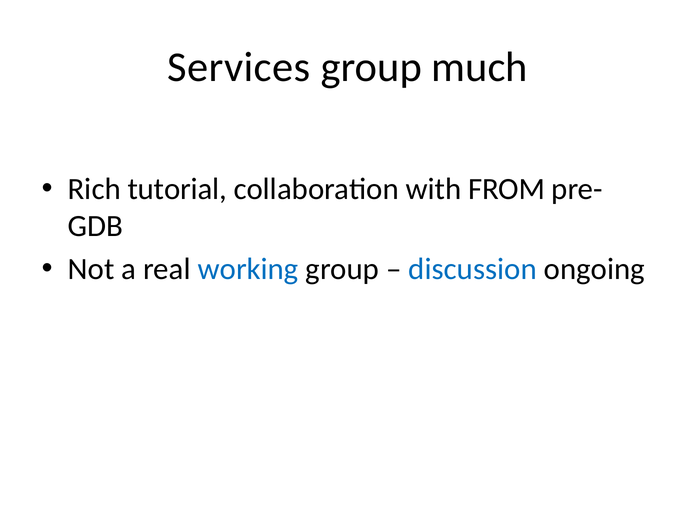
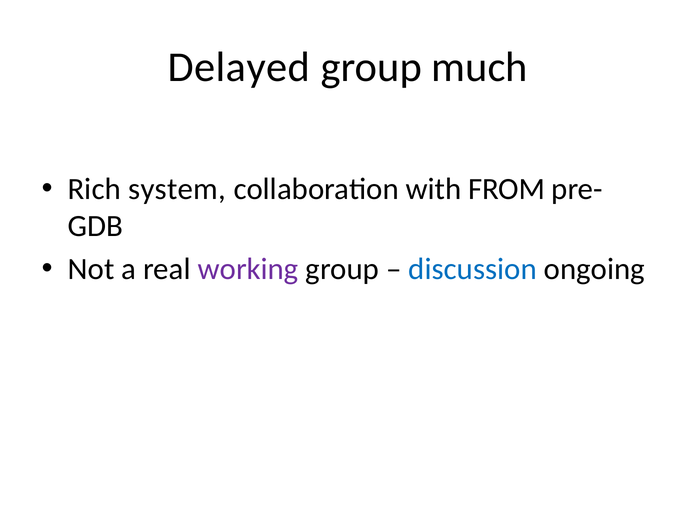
Services: Services -> Delayed
tutorial: tutorial -> system
working colour: blue -> purple
